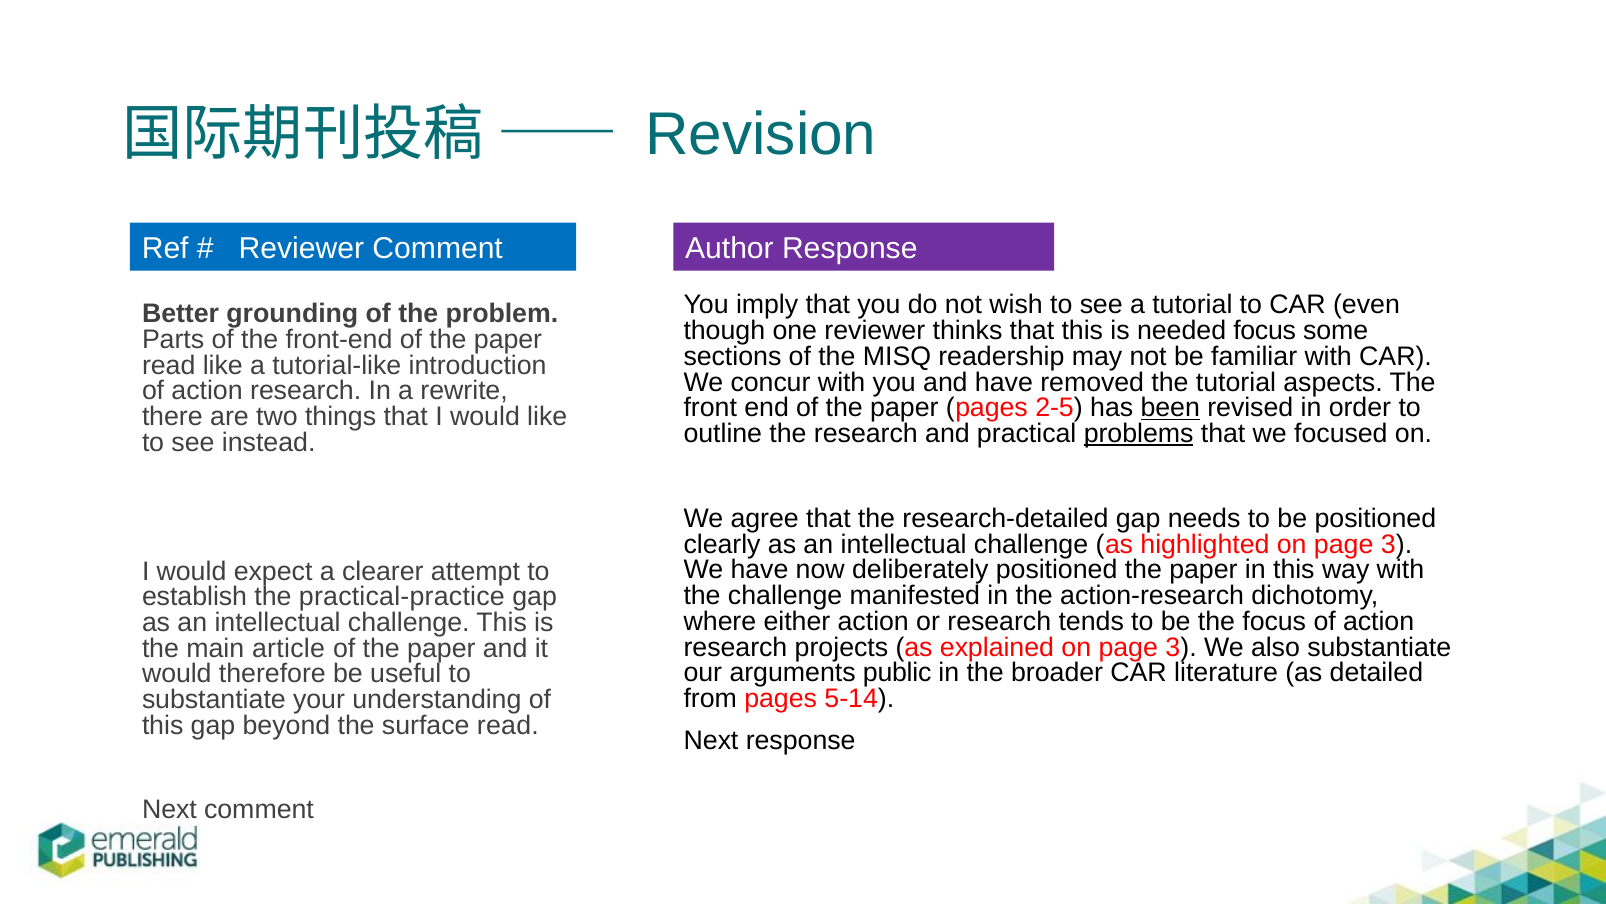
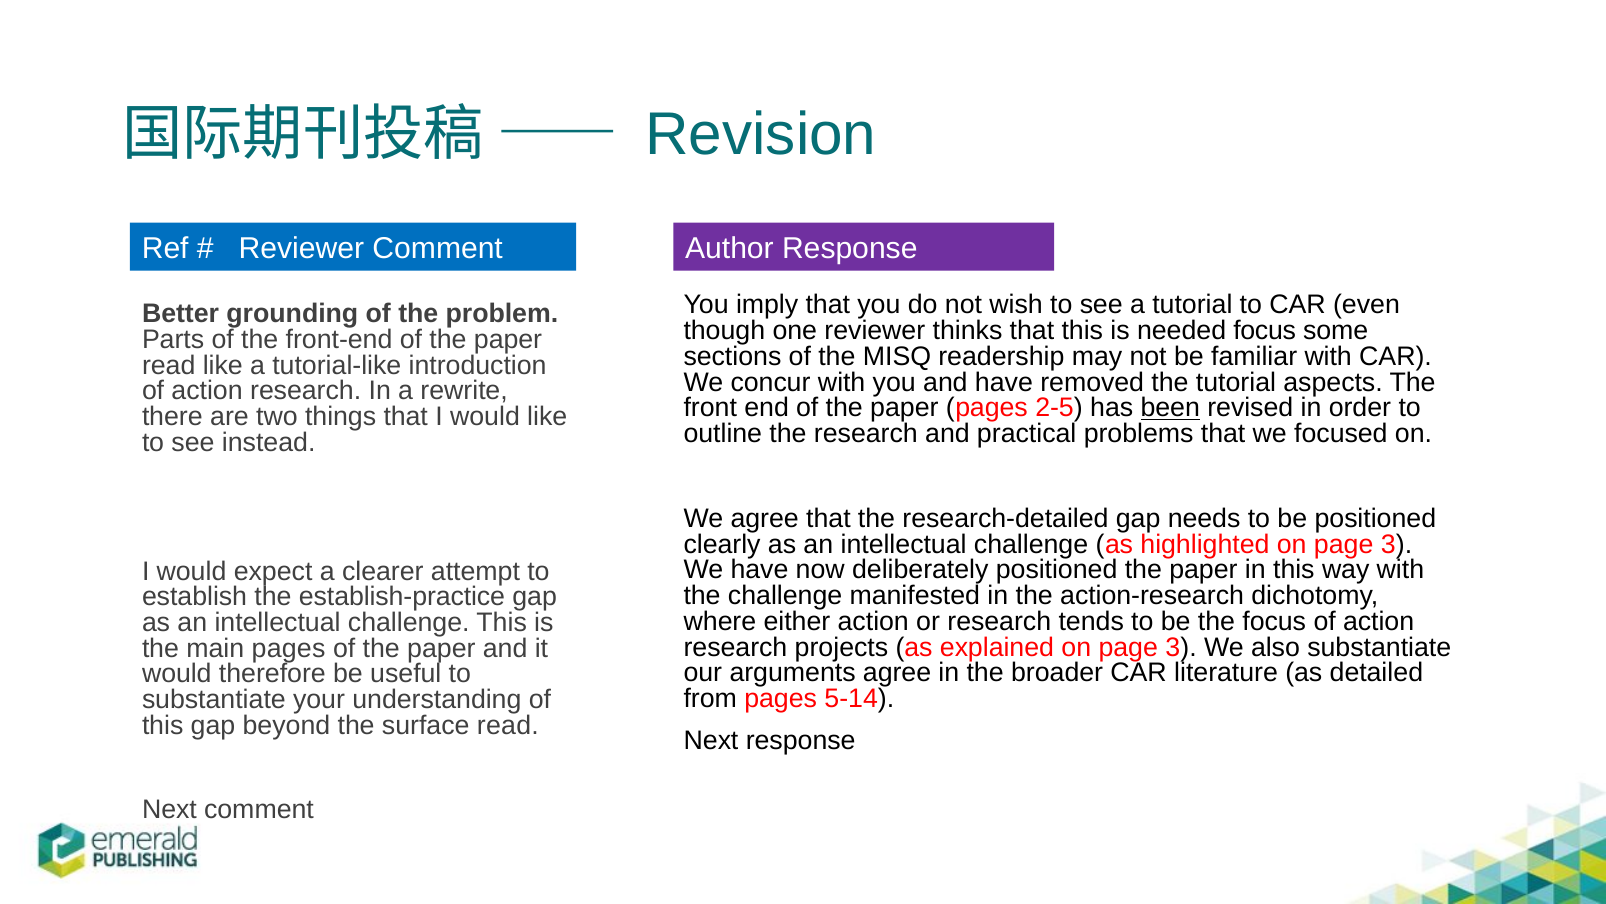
problems underline: present -> none
practical-practice: practical-practice -> establish-practice
main article: article -> pages
arguments public: public -> agree
